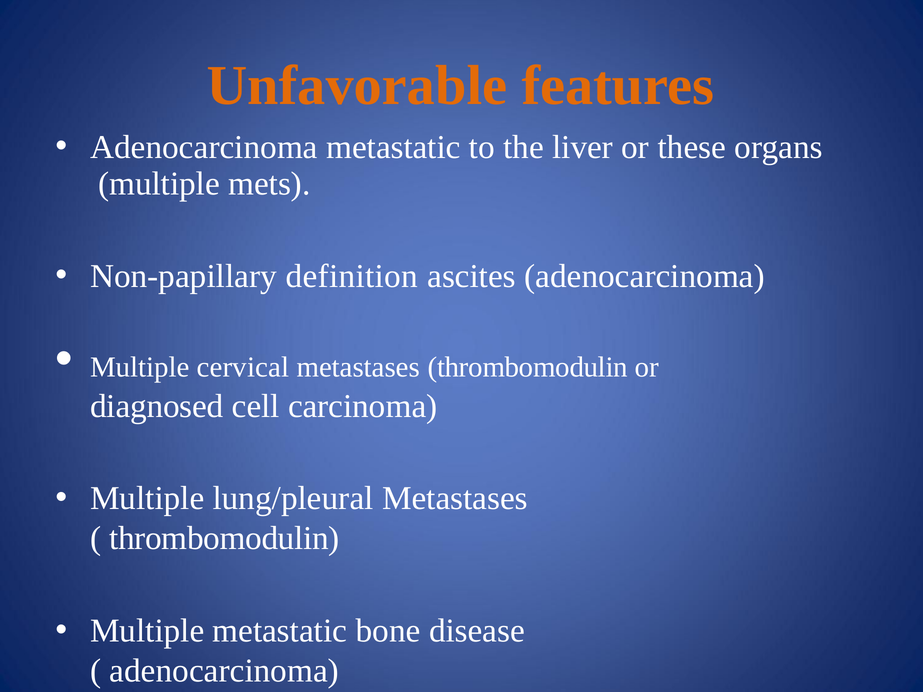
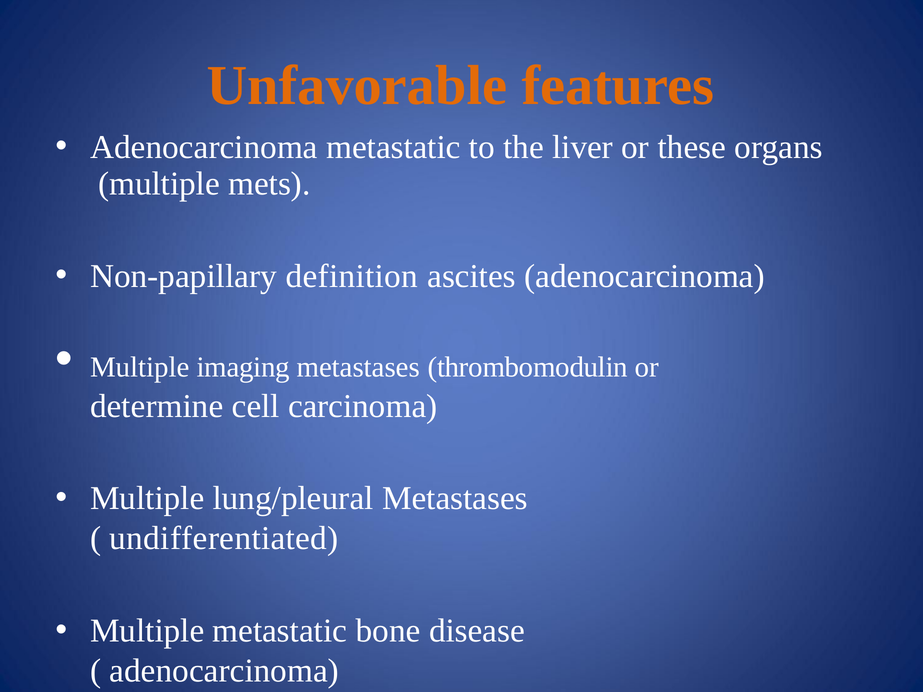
cervical: cervical -> imaging
diagnosed: diagnosed -> determine
thrombomodulin at (224, 539): thrombomodulin -> undifferentiated
